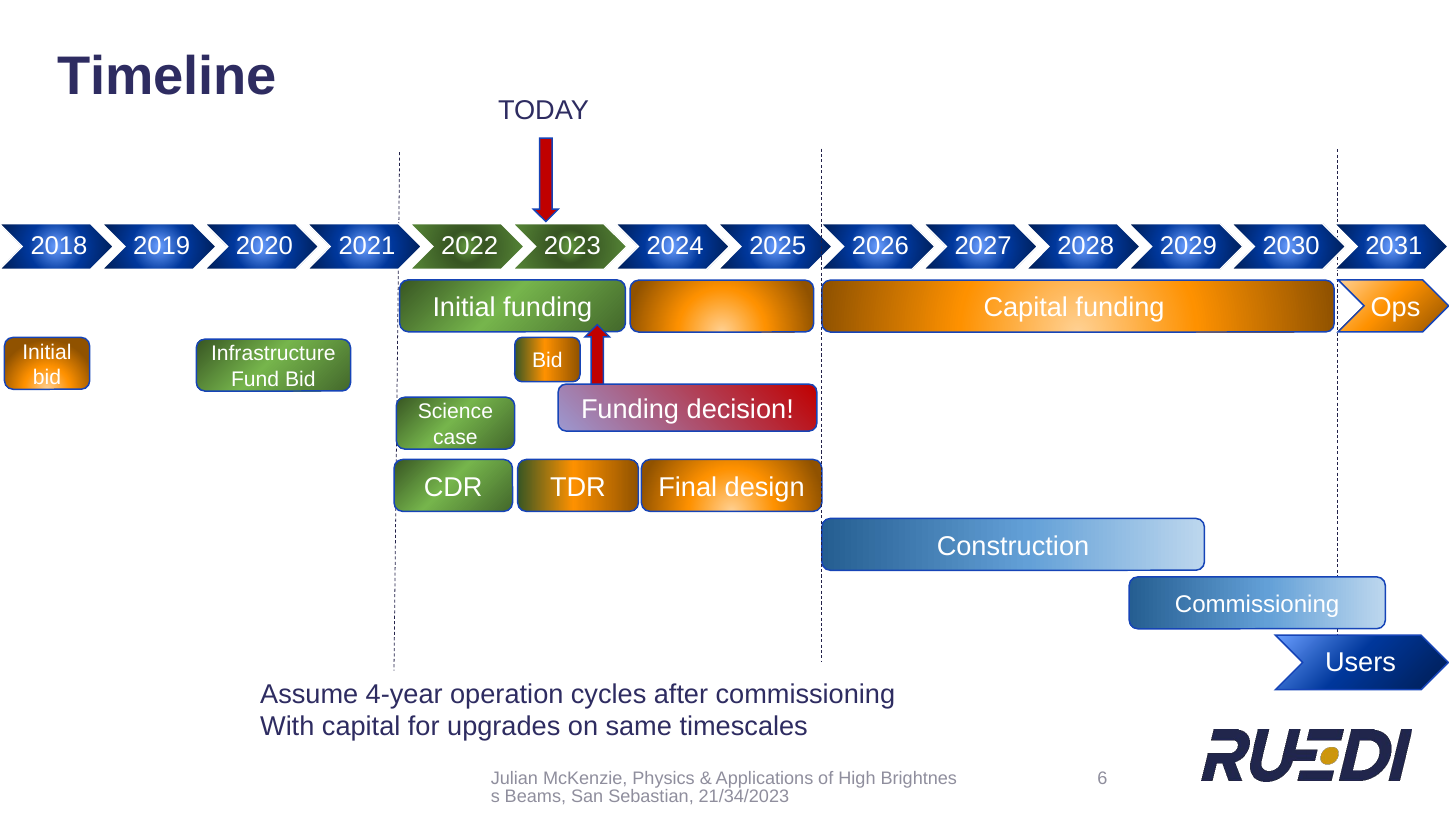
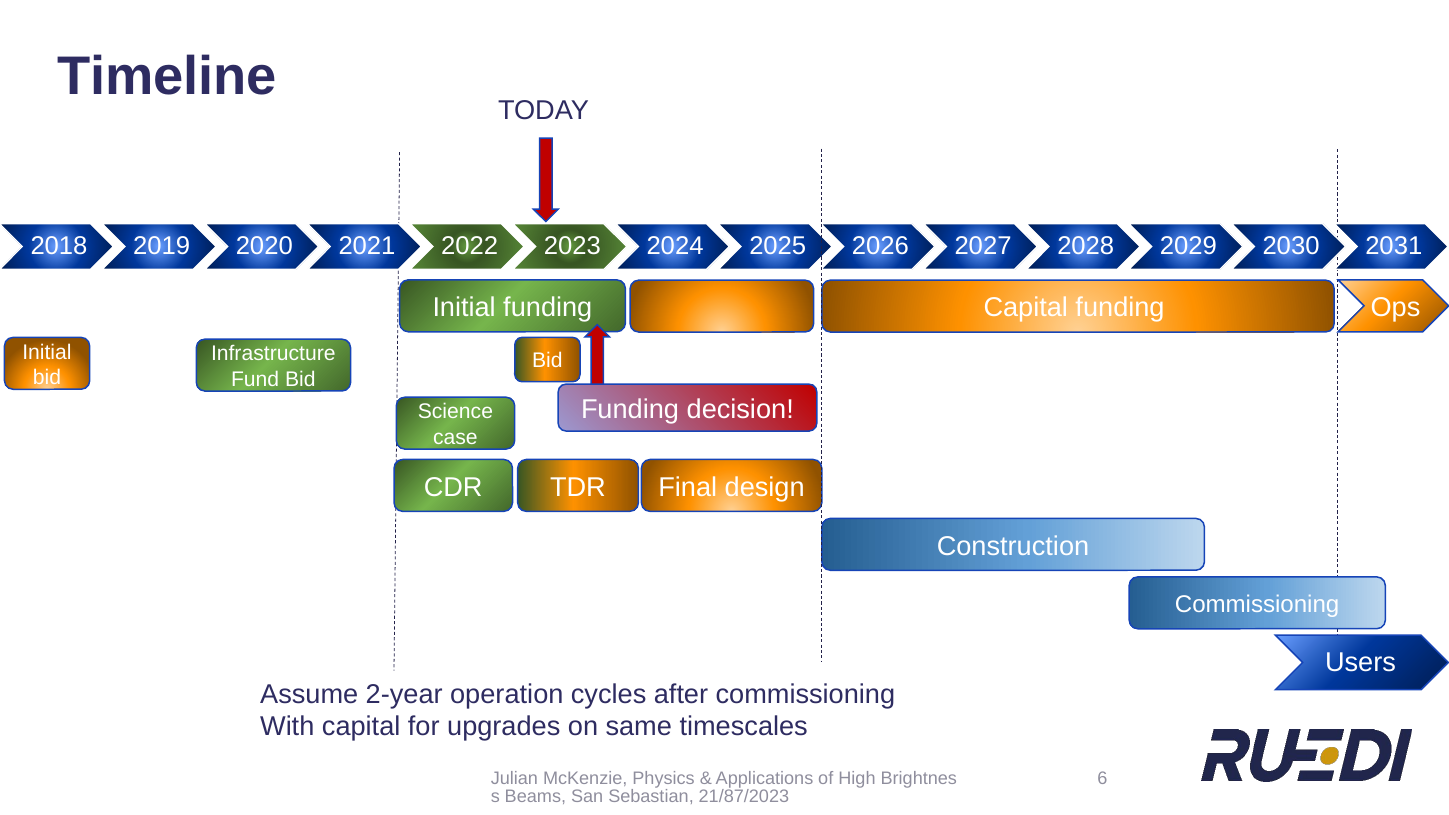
4-year: 4-year -> 2-year
21/34/2023: 21/34/2023 -> 21/87/2023
